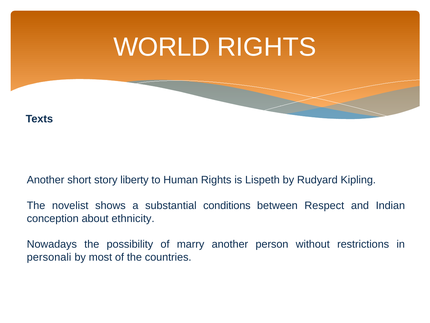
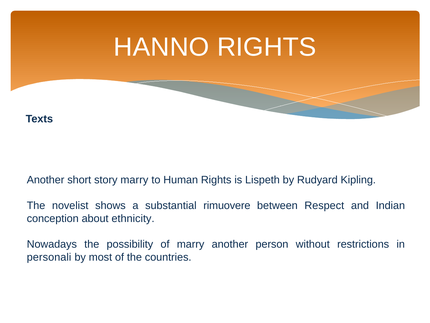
WORLD: WORLD -> HANNO
story liberty: liberty -> marry
conditions: conditions -> rimuovere
